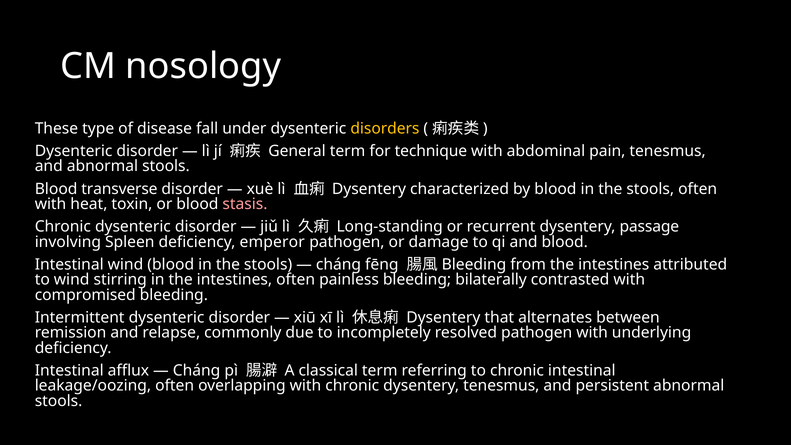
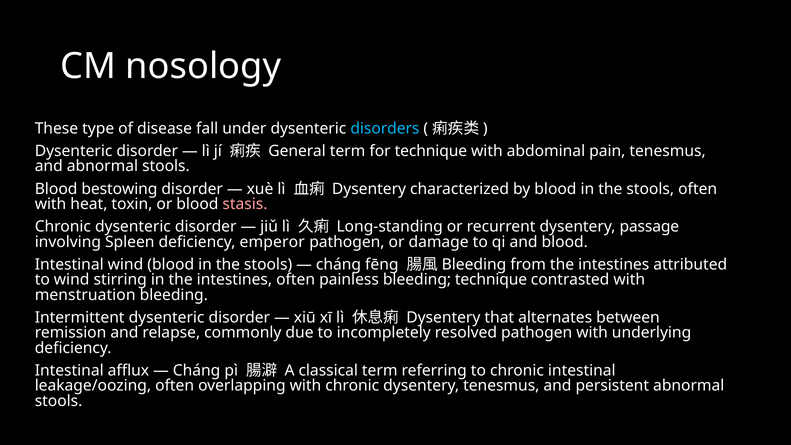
disorders colour: yellow -> light blue
transverse: transverse -> bestowing
bleeding bilaterally: bilaterally -> technique
compromised: compromised -> menstruation
